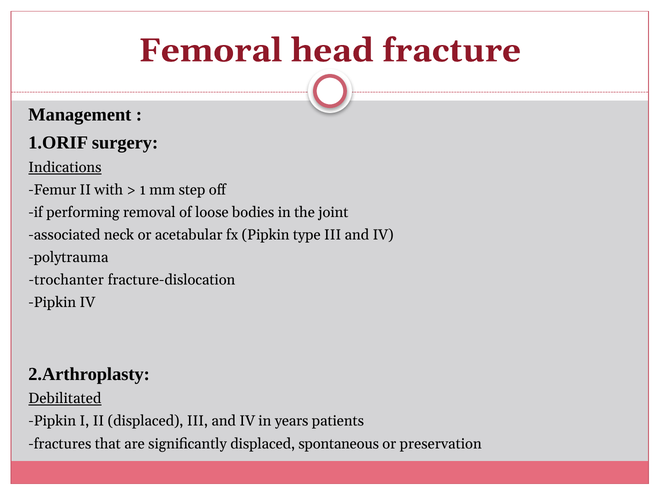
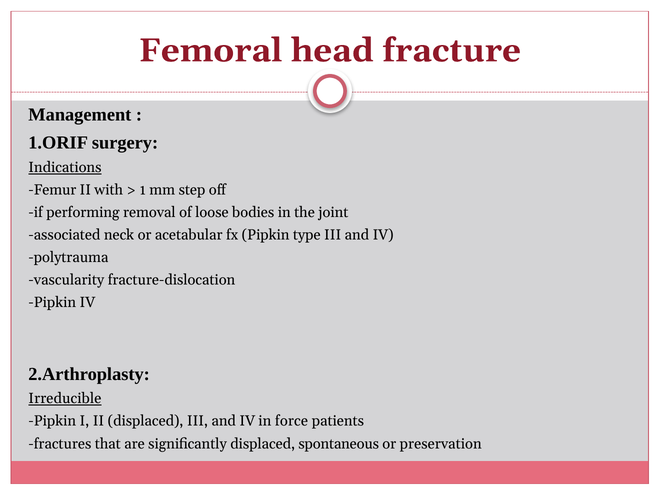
trochanter: trochanter -> vascularity
Debilitated: Debilitated -> Irreducible
years: years -> force
